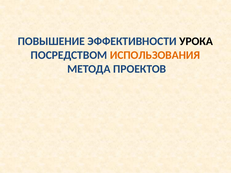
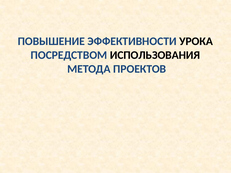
ИСПОЛЬЗОВАНИЯ colour: orange -> black
